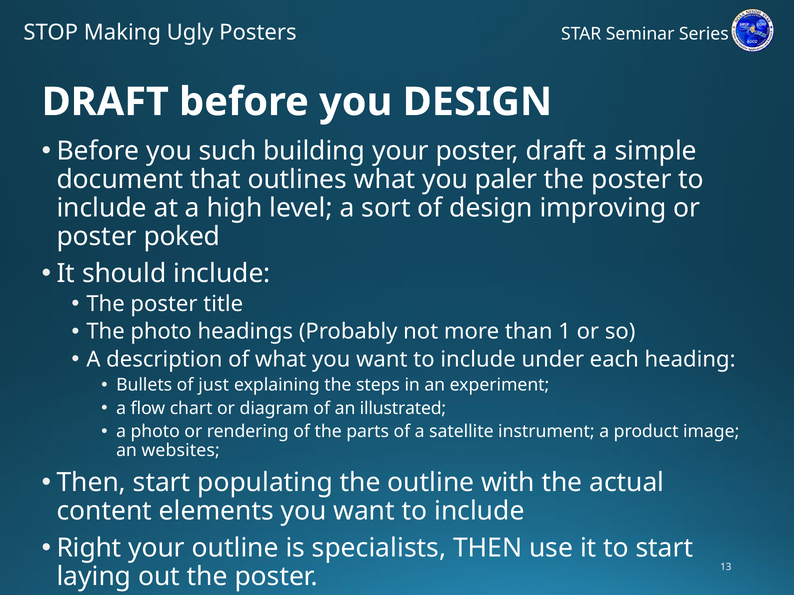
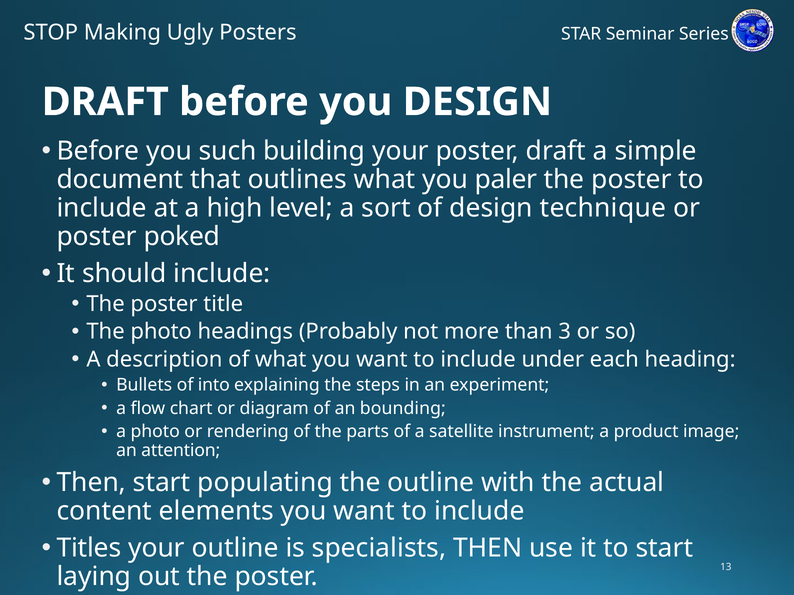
improving: improving -> technique
1: 1 -> 3
just: just -> into
illustrated: illustrated -> bounding
websites: websites -> attention
Right: Right -> Titles
